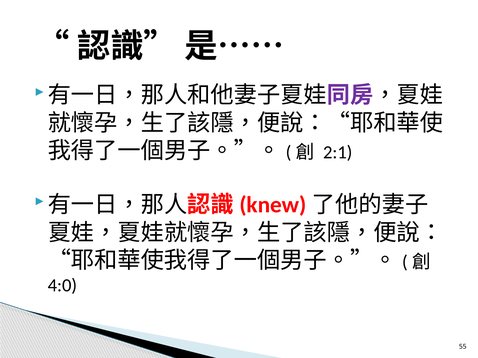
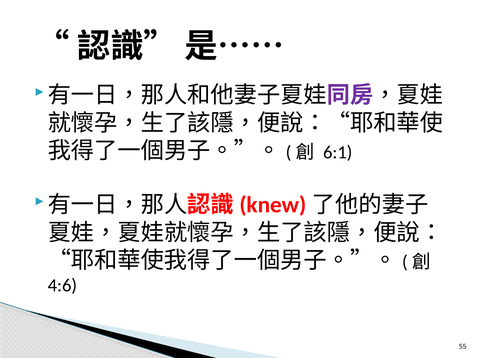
2:1: 2:1 -> 6:1
4:0: 4:0 -> 4:6
